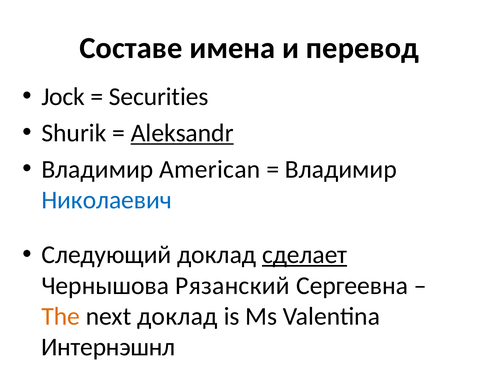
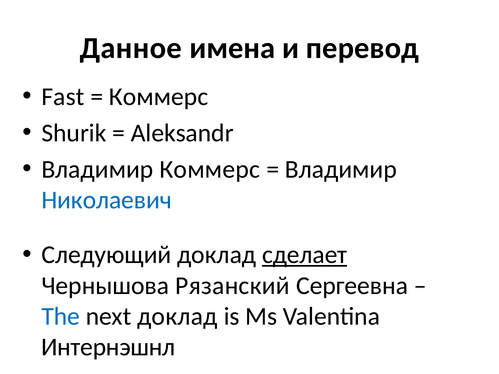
Составе: Составе -> Данное
Jock: Jock -> Fast
Securities at (159, 97): Securities -> Коммерс
Aleksandr underline: present -> none
Владимир American: American -> Коммерс
The colour: orange -> blue
